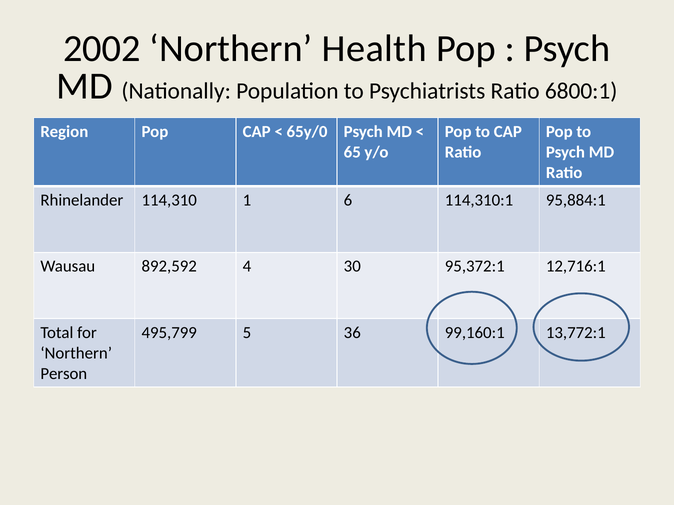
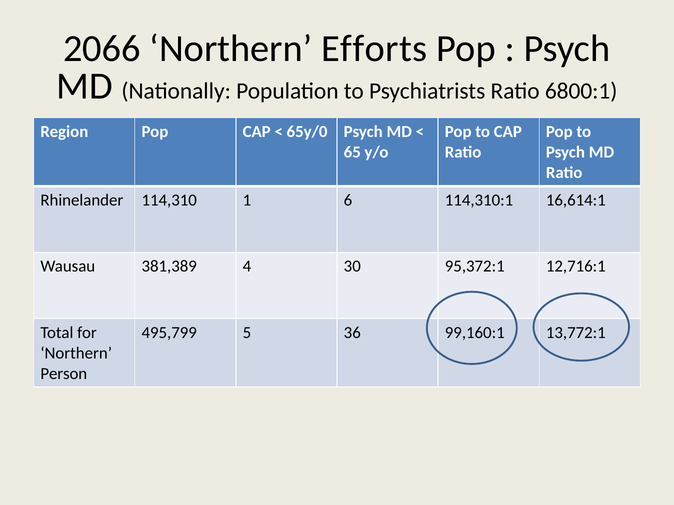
2002: 2002 -> 2066
Health: Health -> Efforts
95,884:1: 95,884:1 -> 16,614:1
892,592: 892,592 -> 381,389
